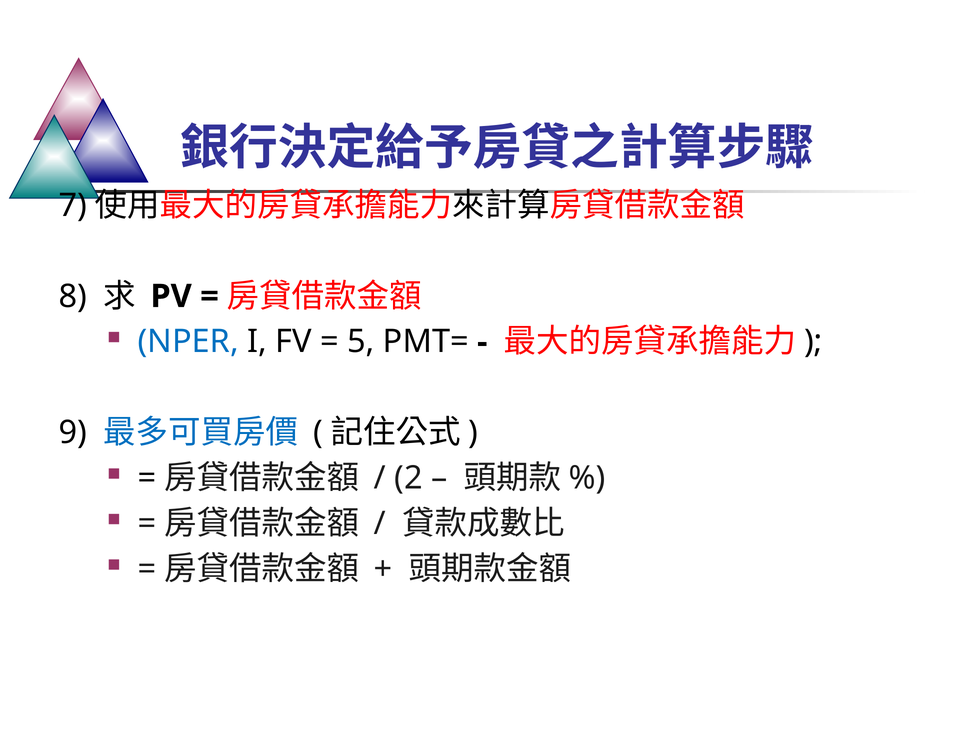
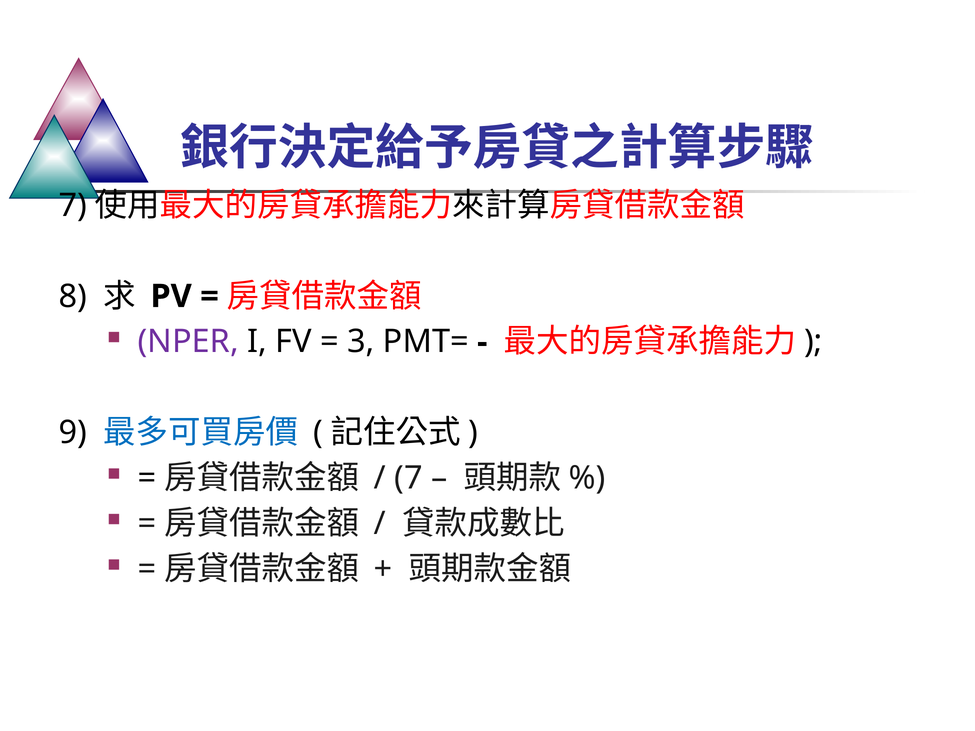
NPER colour: blue -> purple
5: 5 -> 3
2 at (409, 478): 2 -> 7
